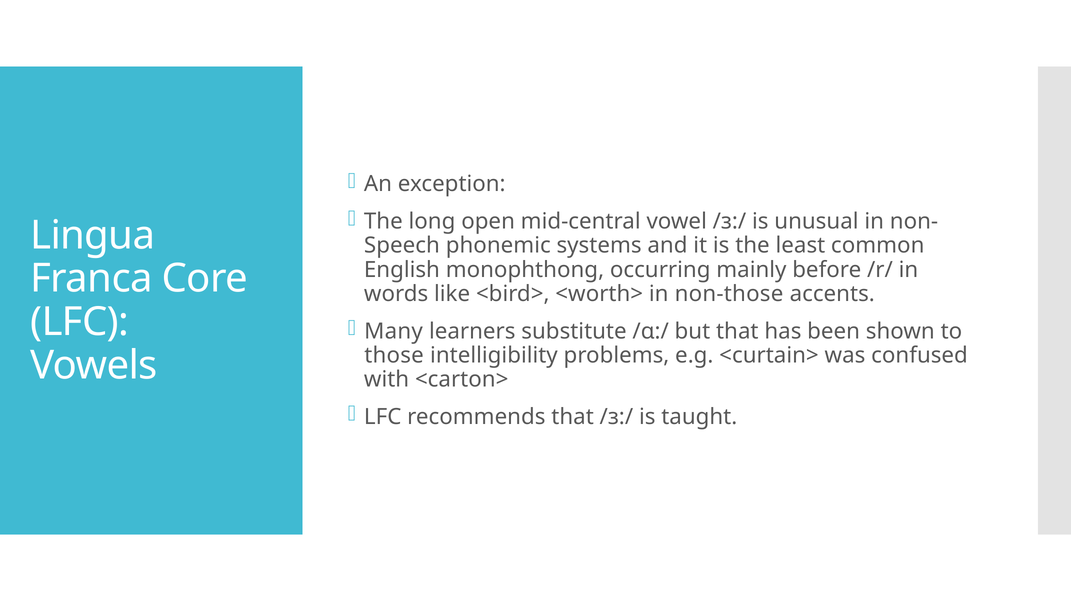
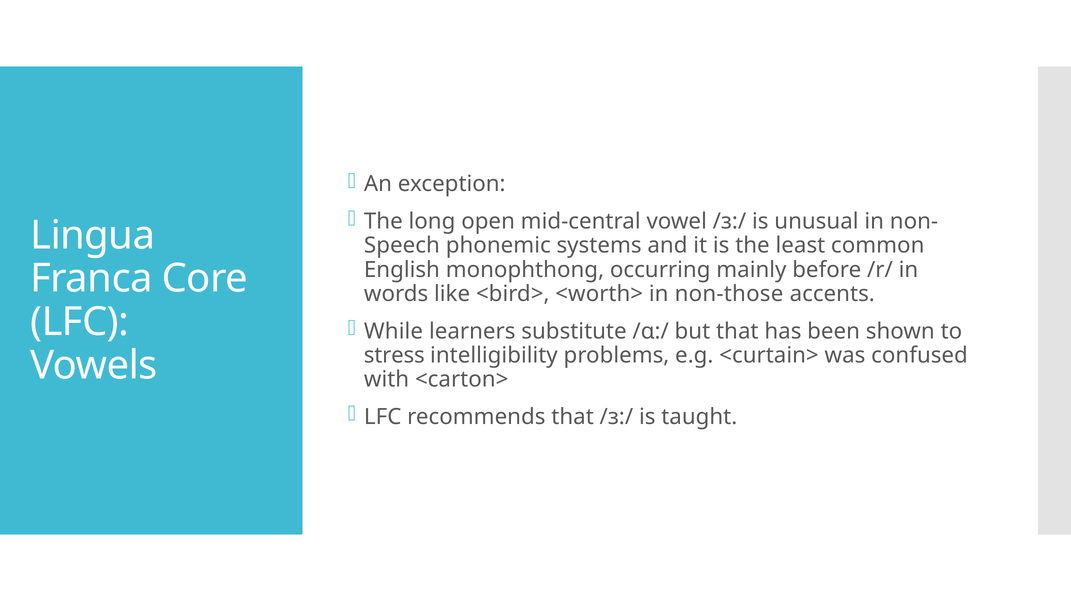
Many: Many -> While
those: those -> stress
